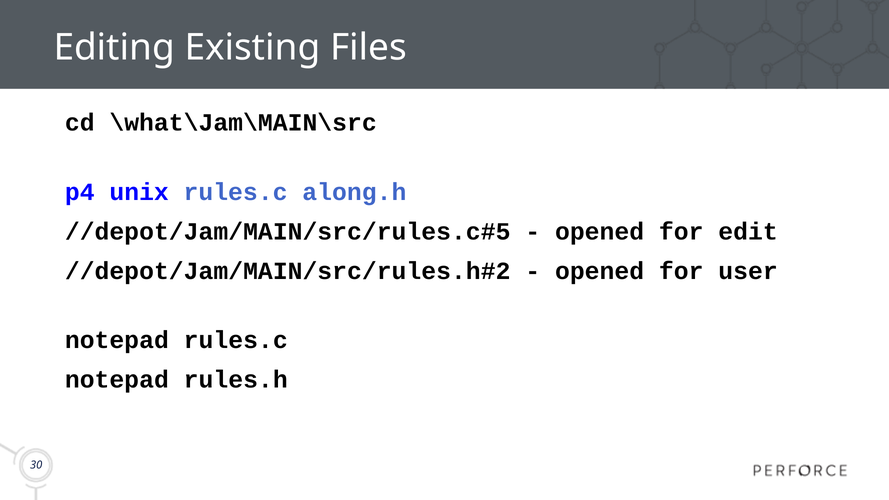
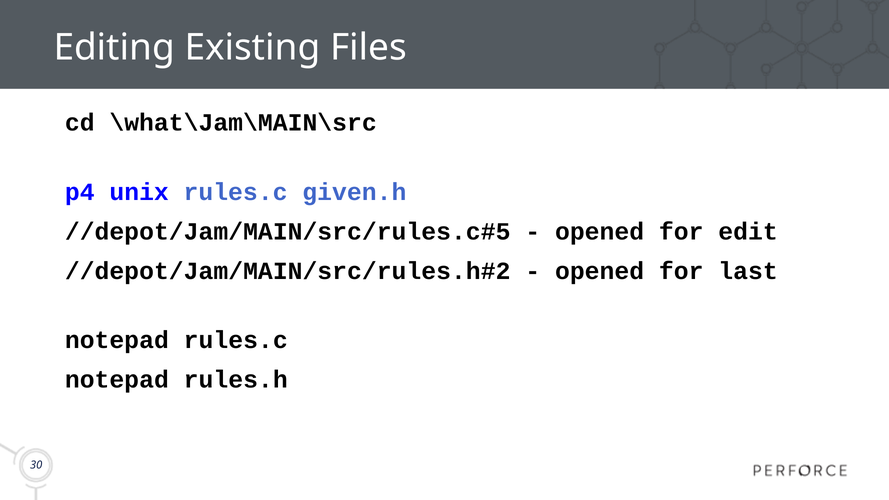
along.h: along.h -> given.h
user: user -> last
